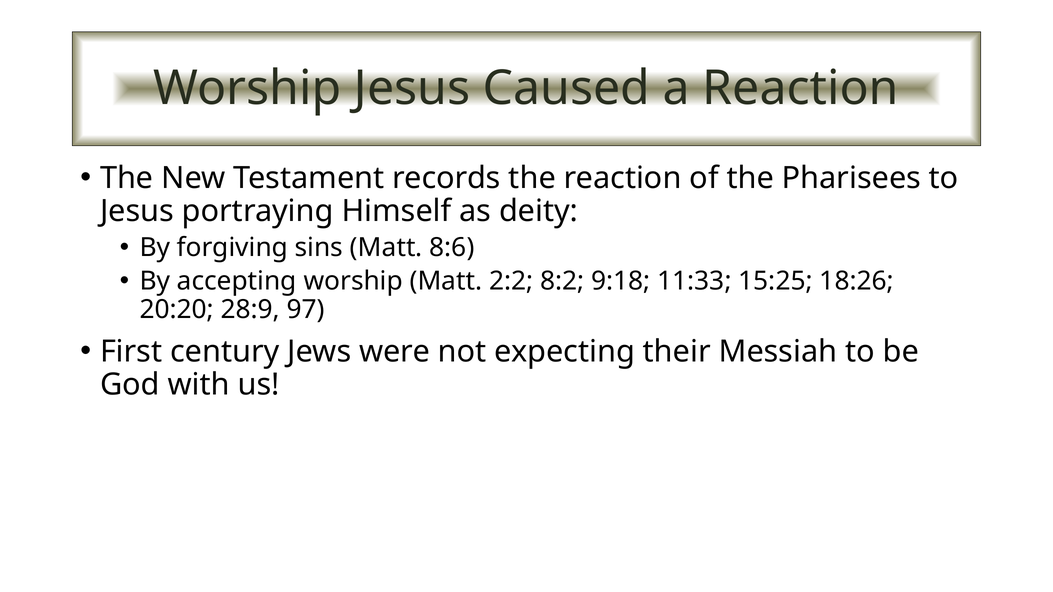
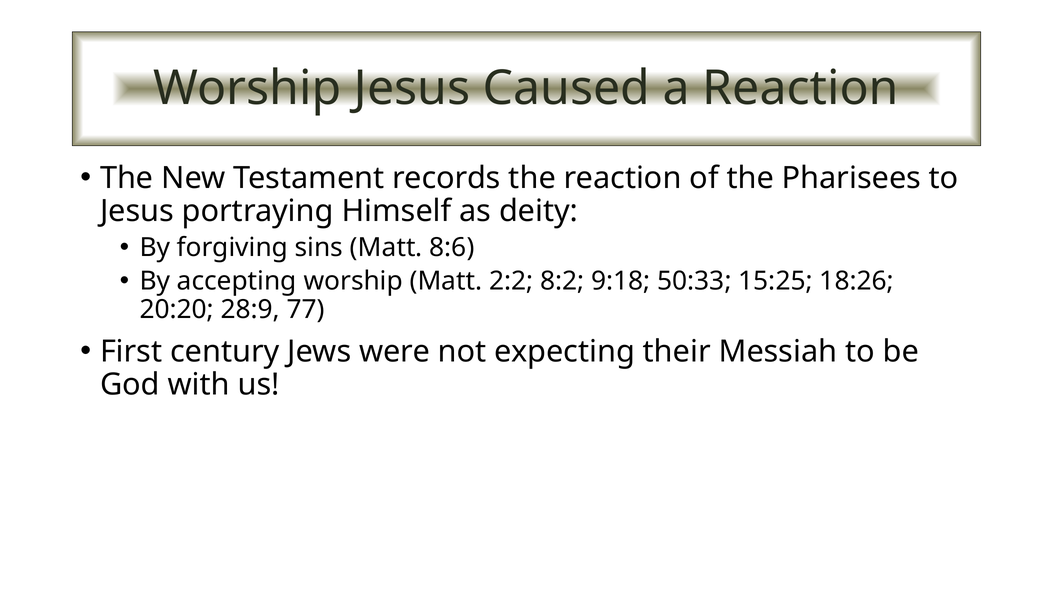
11:33: 11:33 -> 50:33
97: 97 -> 77
